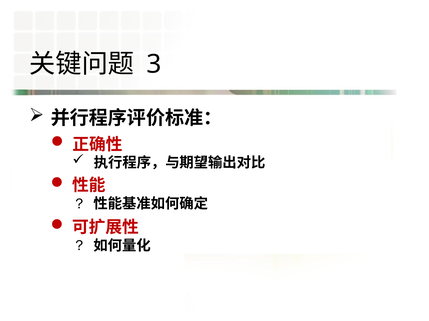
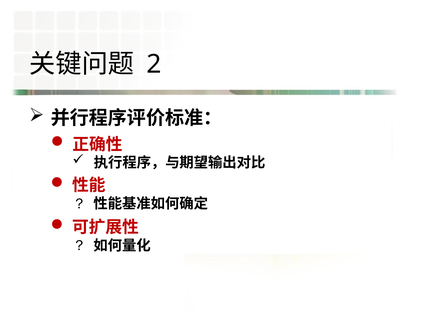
3: 3 -> 2
